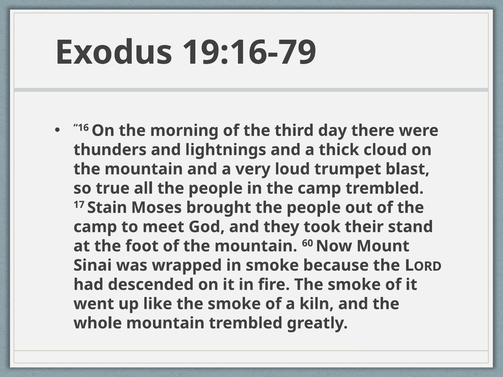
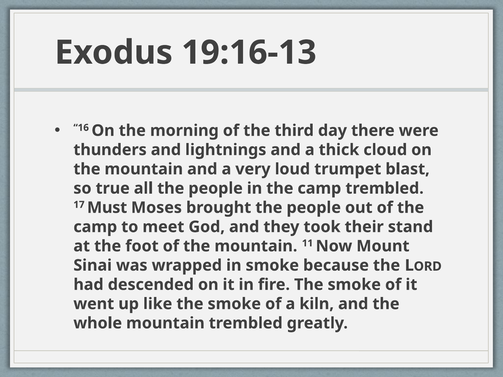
19:16-79: 19:16-79 -> 19:16-13
Stain: Stain -> Must
60: 60 -> 11
